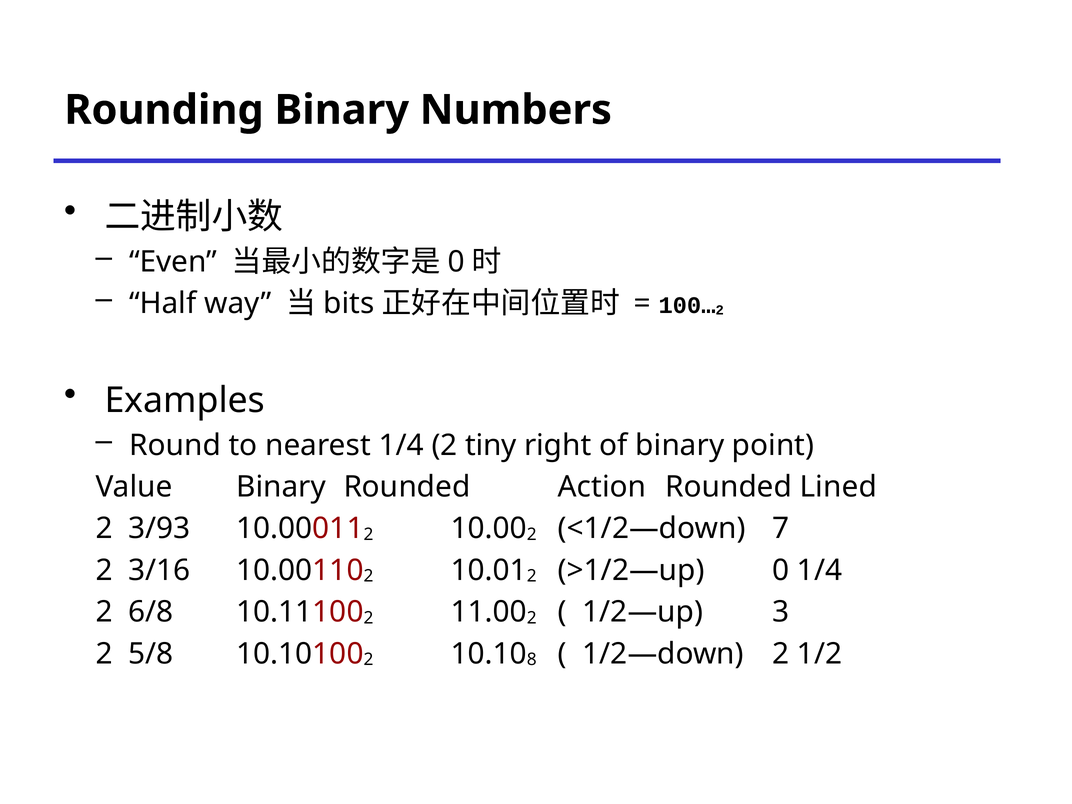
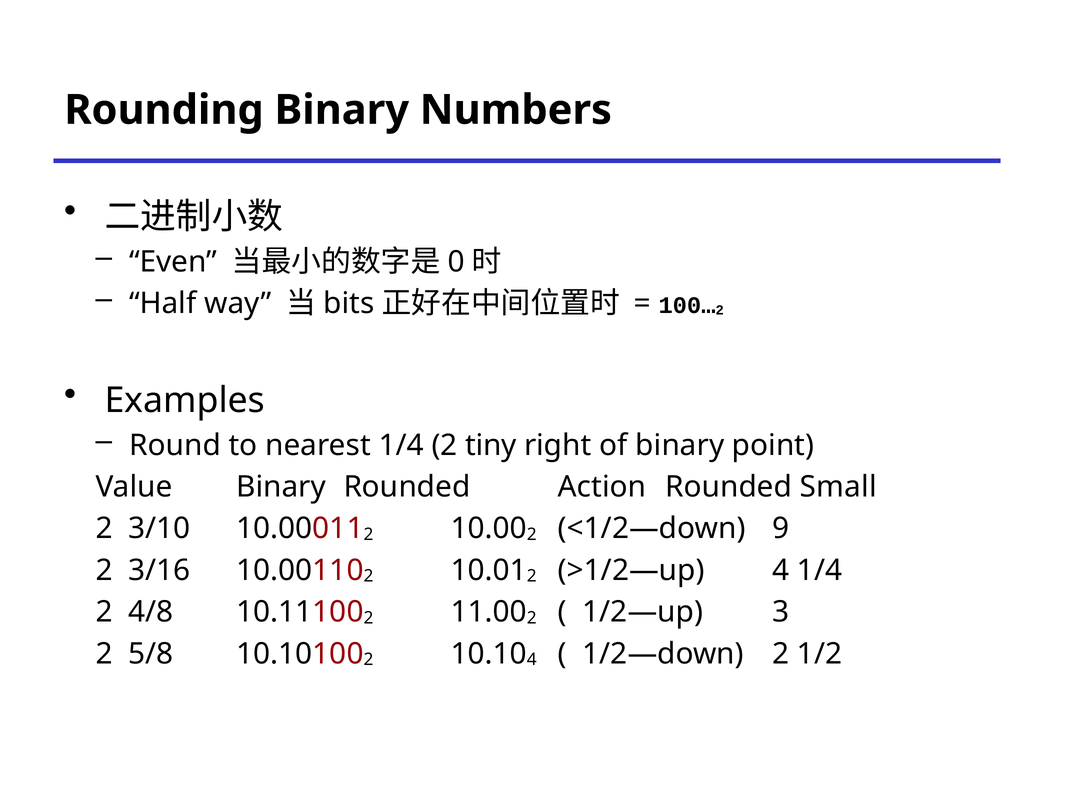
Lined: Lined -> Small
3/93: 3/93 -> 3/10
7: 7 -> 9
>1/2—up 0: 0 -> 4
6/8: 6/8 -> 4/8
8 at (532, 660): 8 -> 4
